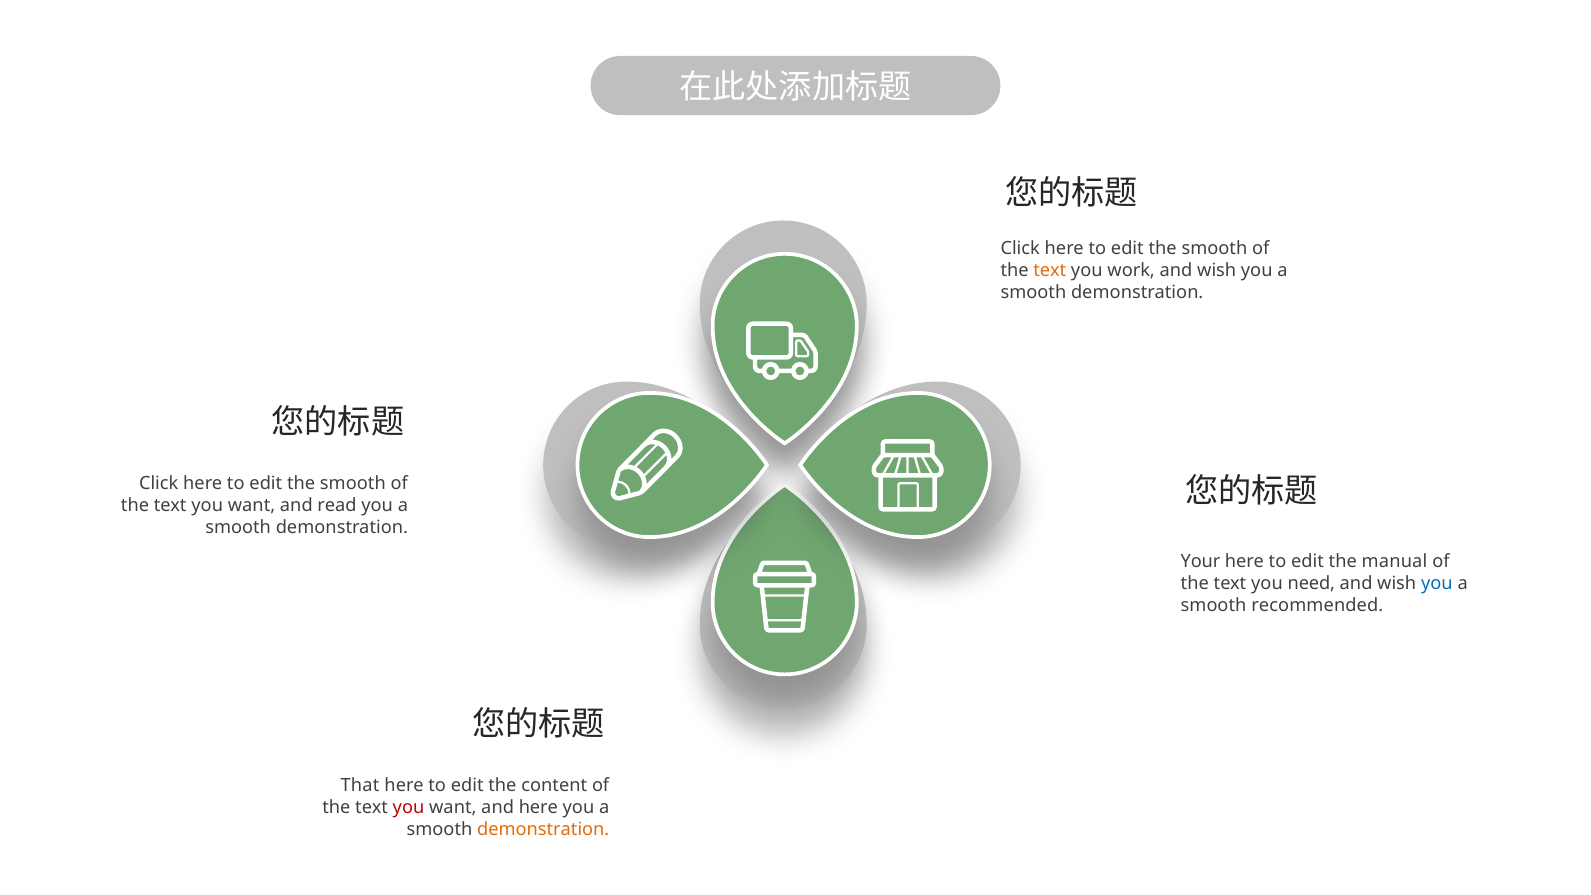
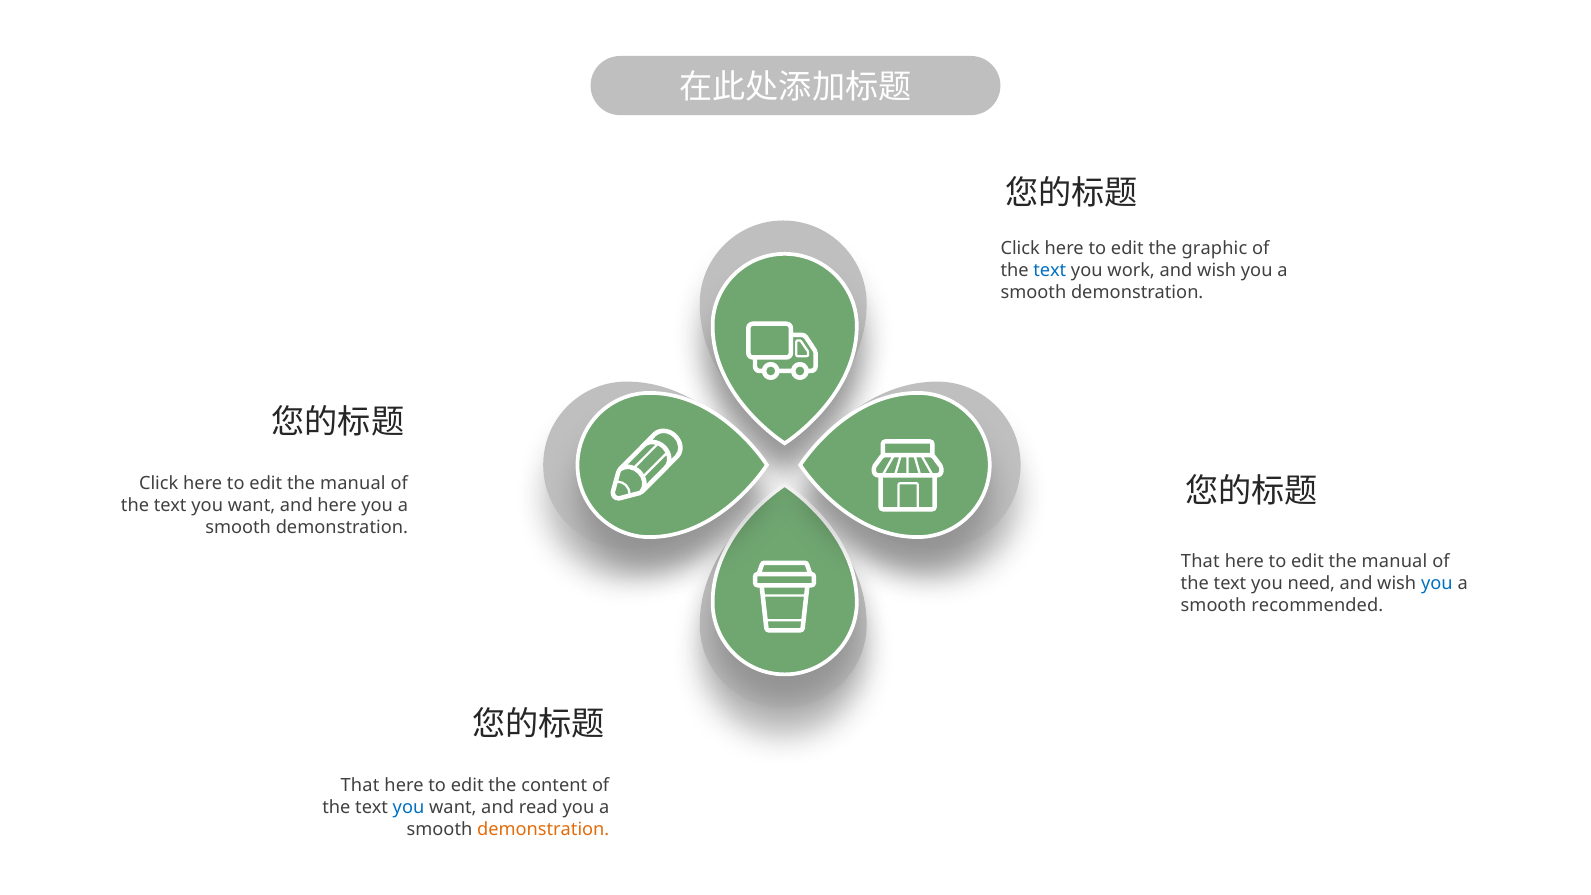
smooth at (1214, 249): smooth -> graphic
text at (1050, 271) colour: orange -> blue
smooth at (353, 483): smooth -> manual
and read: read -> here
Your at (1201, 562): Your -> That
you at (409, 808) colour: red -> blue
and here: here -> read
